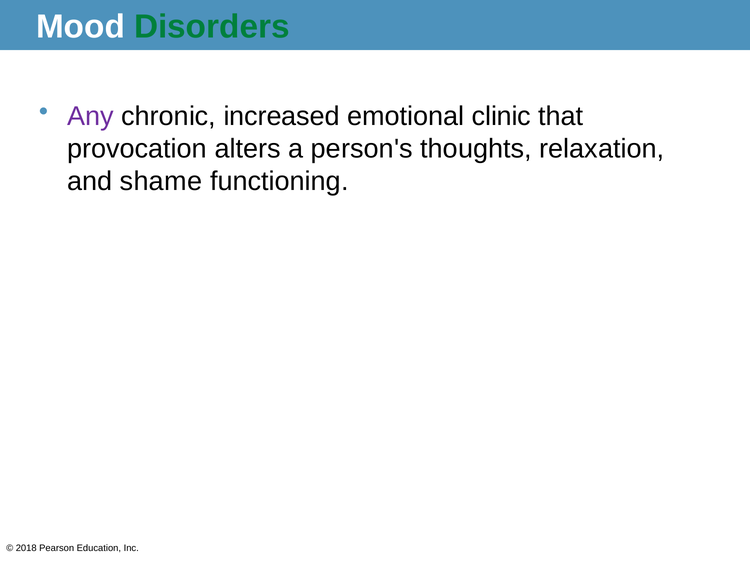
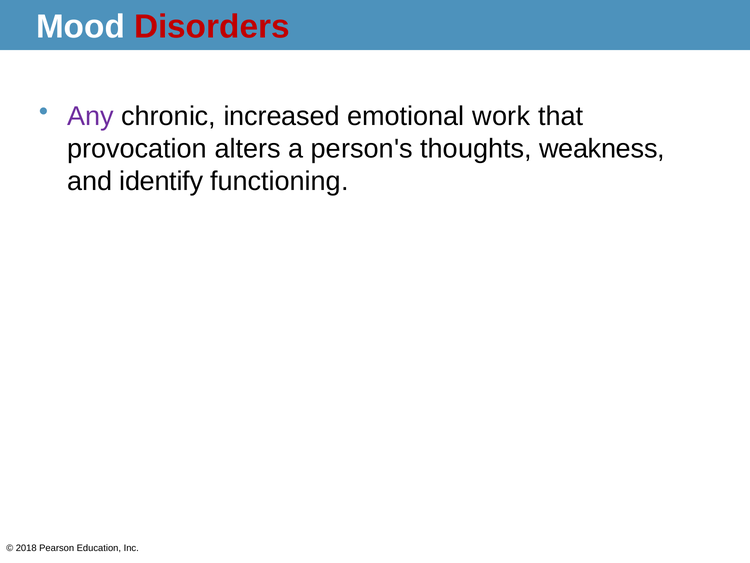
Disorders colour: green -> red
clinic: clinic -> work
relaxation: relaxation -> weakness
shame: shame -> identify
